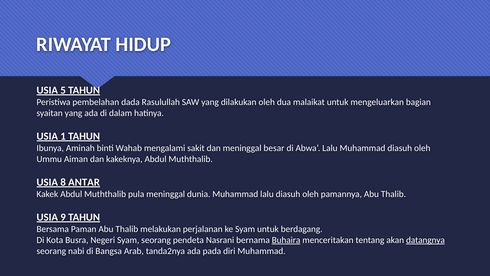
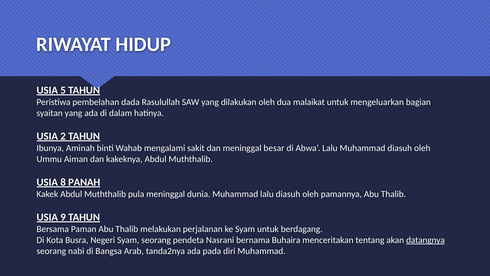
1: 1 -> 2
ANTAR: ANTAR -> PANAH
Buhaira underline: present -> none
